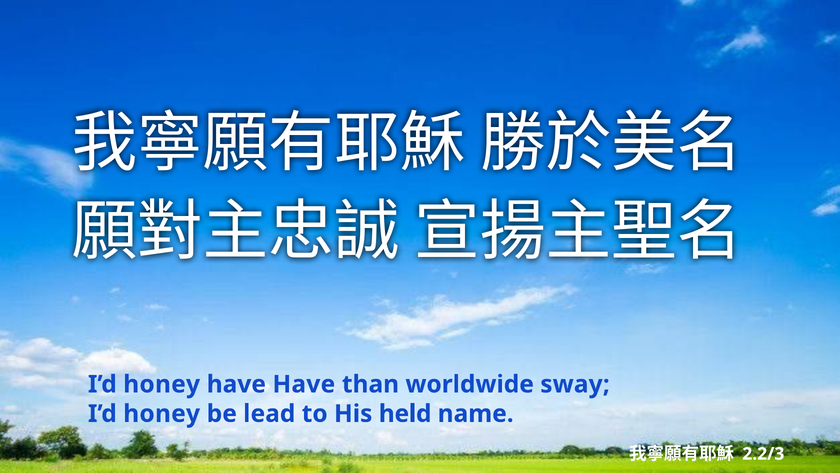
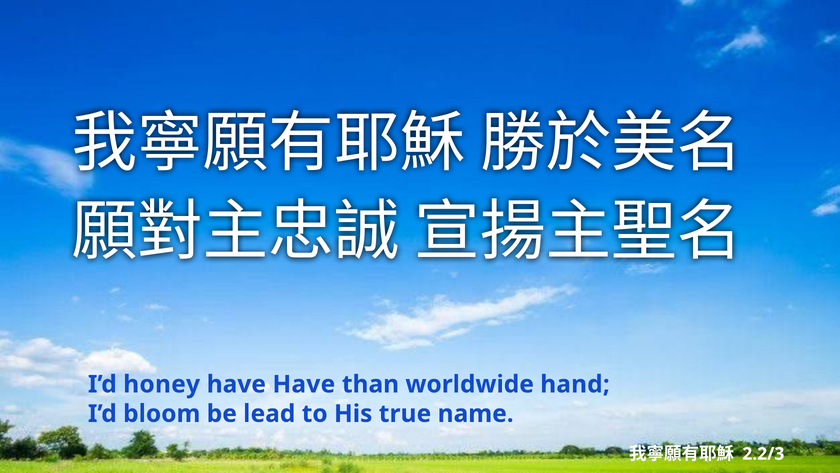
sway: sway -> hand
honey at (162, 413): honey -> bloom
held: held -> true
